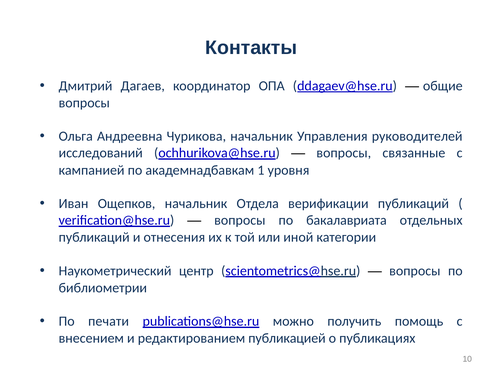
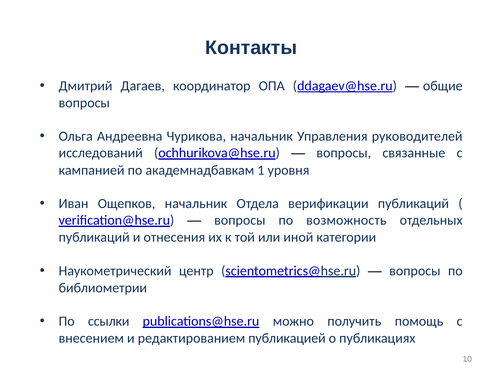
бакалавриата: бакалавриата -> возможность
печати: печати -> ссылки
